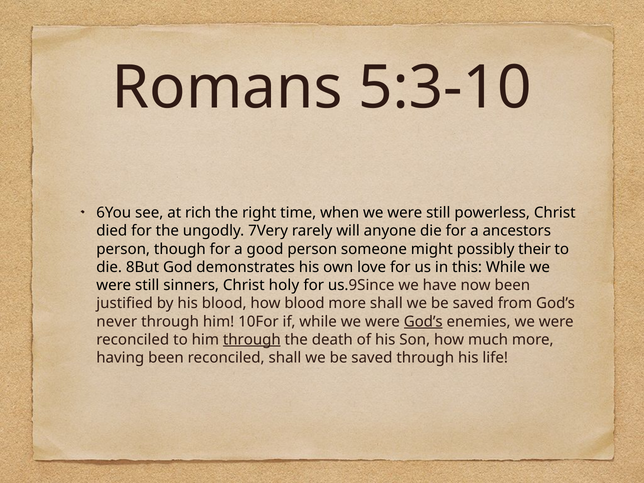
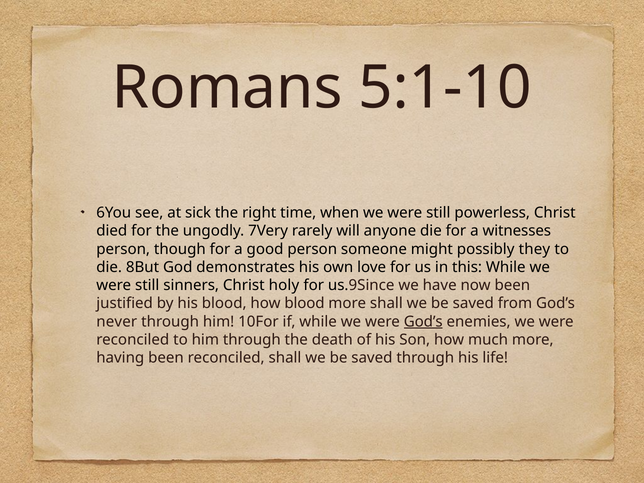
5:3-10: 5:3-10 -> 5:1-10
rich: rich -> sick
ancestors: ancestors -> witnesses
their: their -> they
through at (252, 340) underline: present -> none
